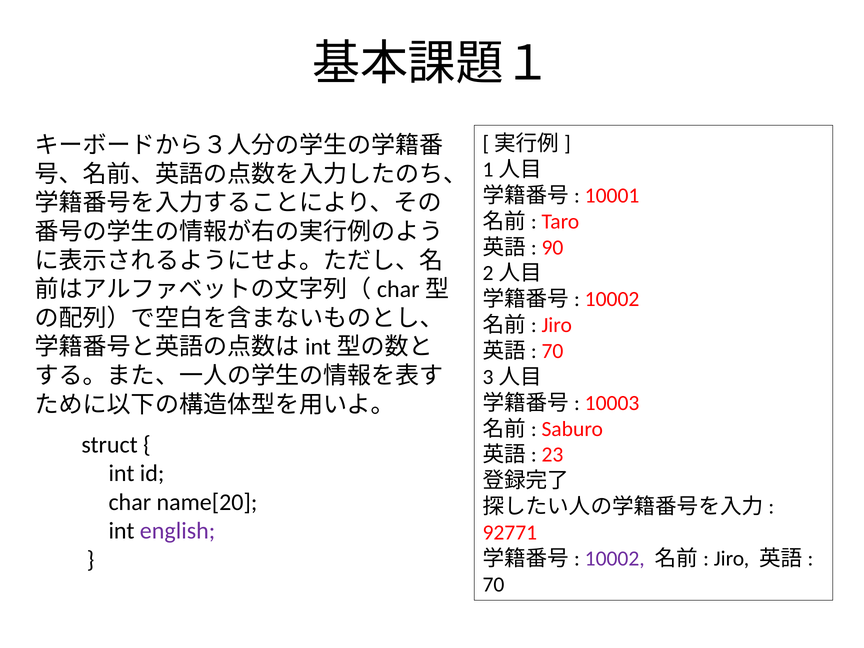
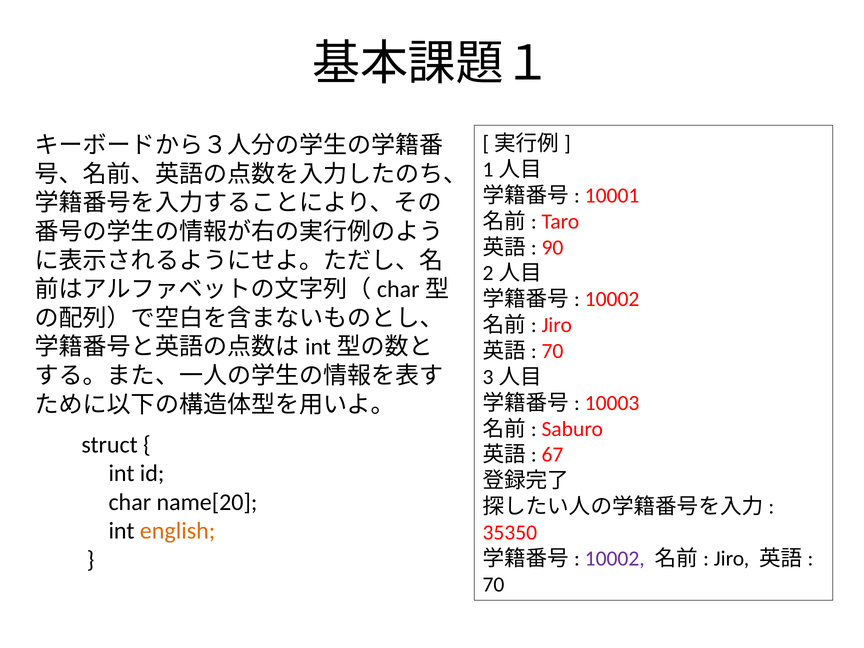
23: 23 -> 67
english colour: purple -> orange
92771: 92771 -> 35350
